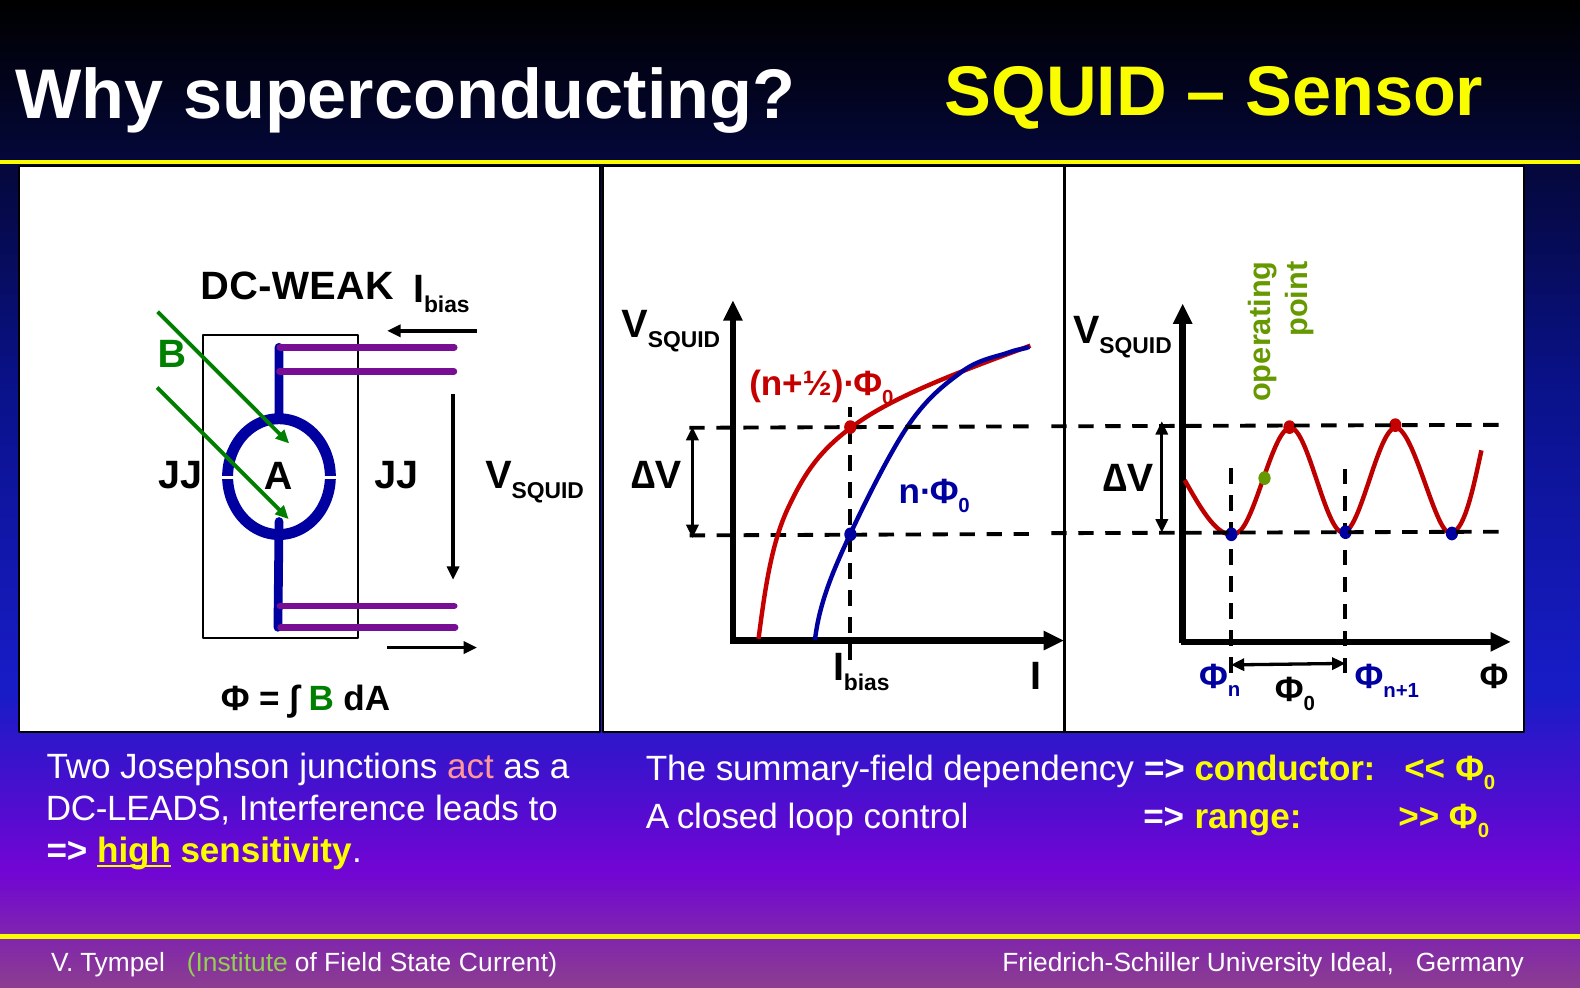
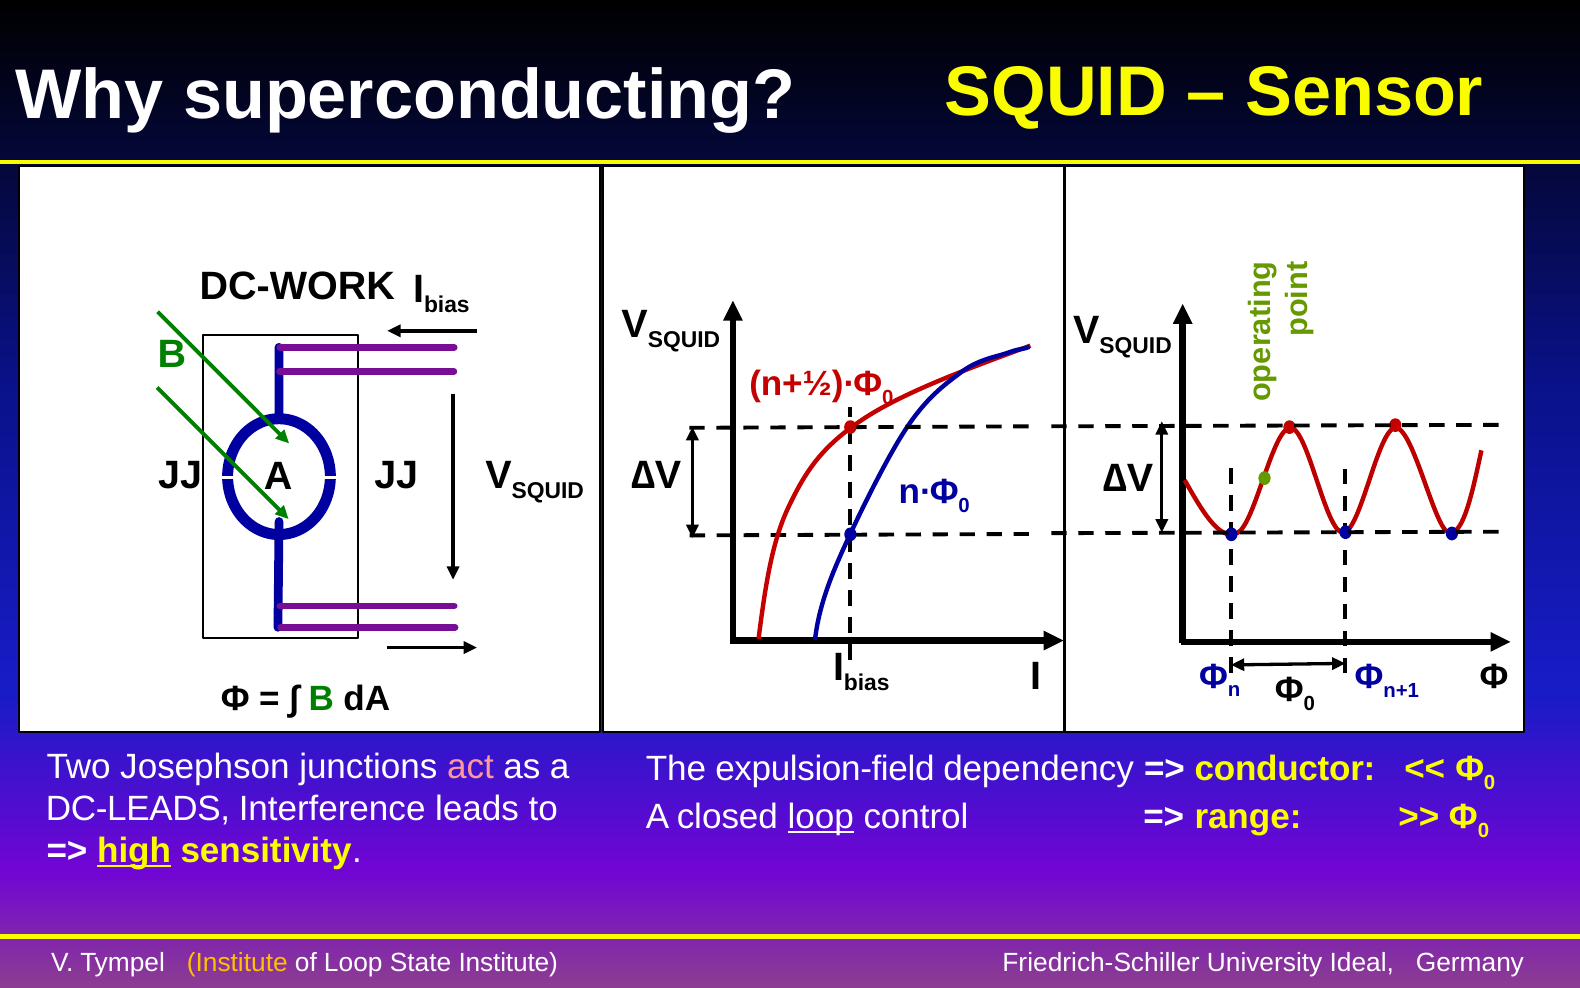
DC-WEAK: DC-WEAK -> DC-WORK
summary-field: summary-field -> expulsion-field
loop at (821, 816) underline: none -> present
Institute at (237, 962) colour: light green -> yellow
of Field: Field -> Loop
State Current: Current -> Institute
